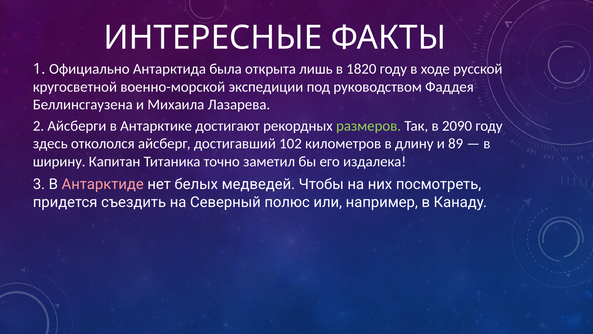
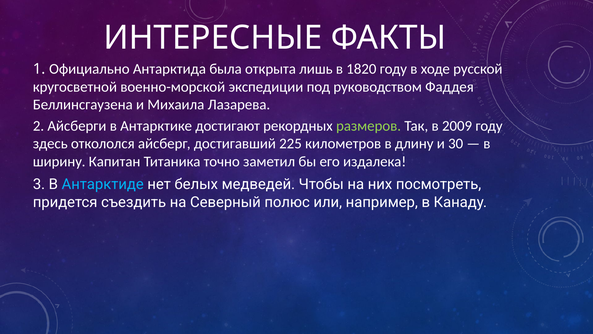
2090: 2090 -> 2009
102: 102 -> 225
89: 89 -> 30
Антарктиде colour: pink -> light blue
